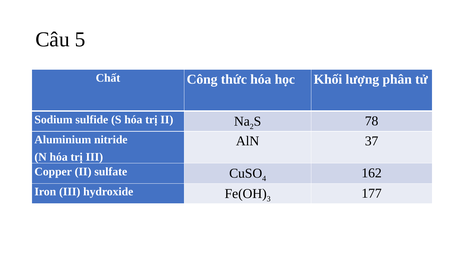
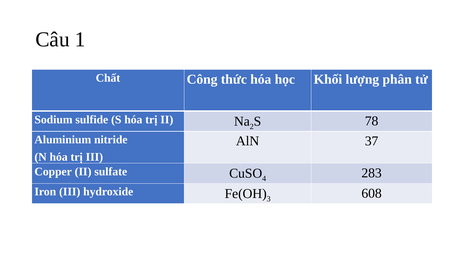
5: 5 -> 1
162: 162 -> 283
177: 177 -> 608
